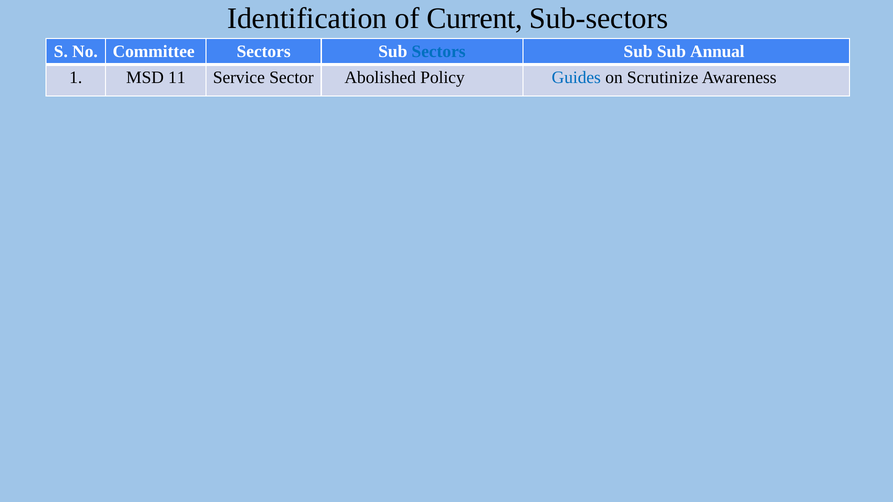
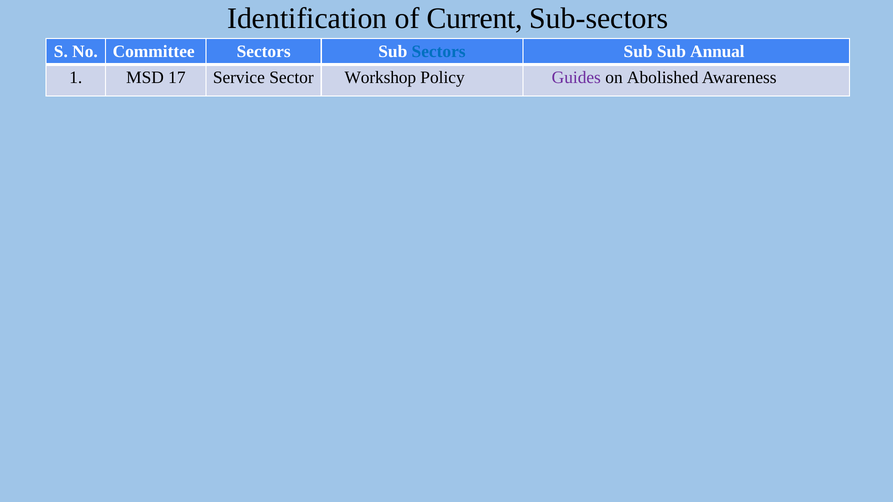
11: 11 -> 17
Abolished: Abolished -> Workshop
Guides colour: blue -> purple
Scrutinize: Scrutinize -> Abolished
